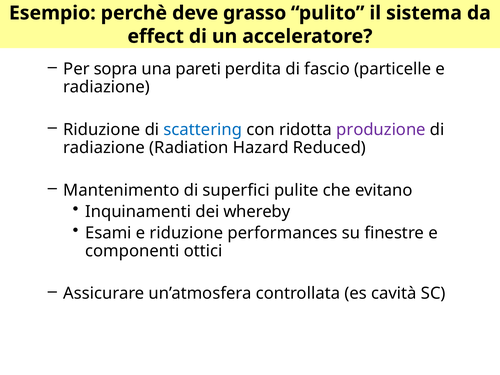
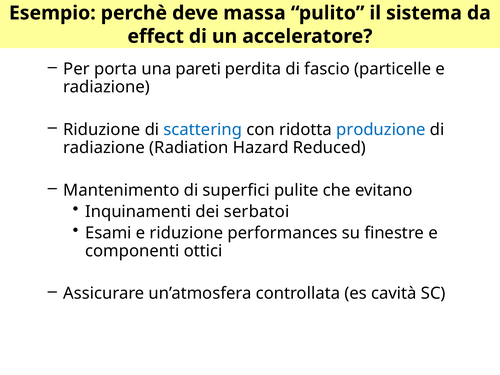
grasso: grasso -> massa
sopra: sopra -> porta
produzione colour: purple -> blue
whereby: whereby -> serbatoi
